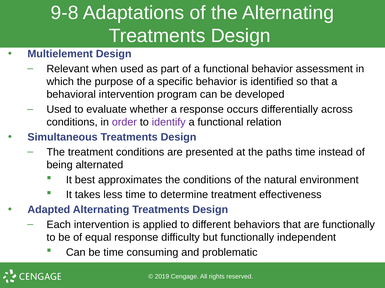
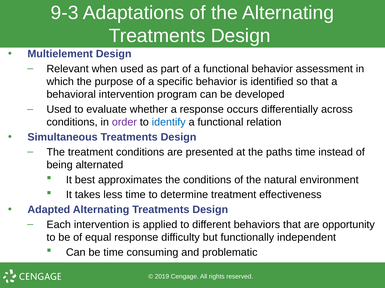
9-8: 9-8 -> 9-3
identify colour: purple -> blue
are functionally: functionally -> opportunity
